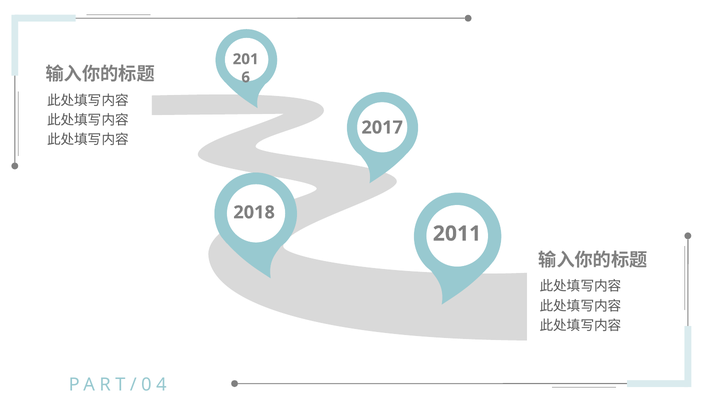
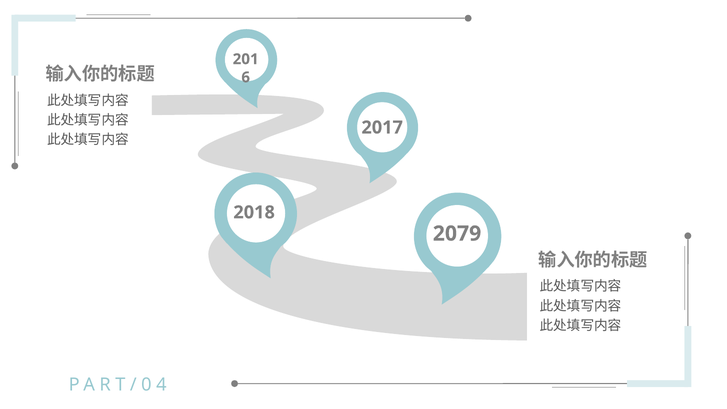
2011: 2011 -> 2079
